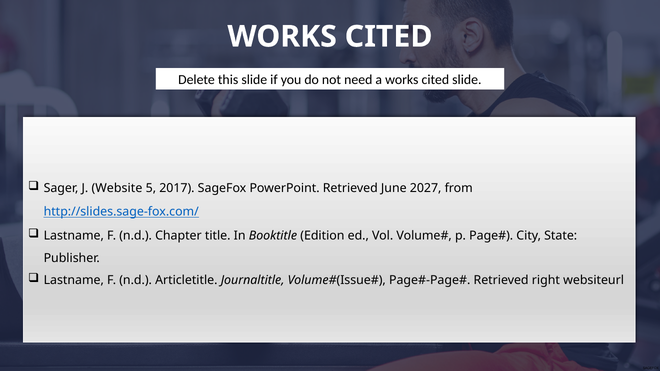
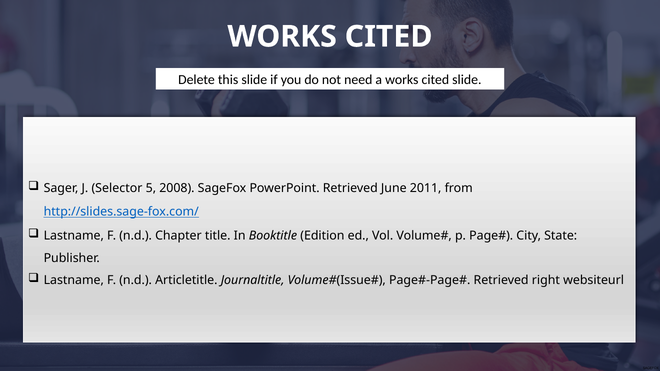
Website: Website -> Selector
2017: 2017 -> 2008
2027: 2027 -> 2011
